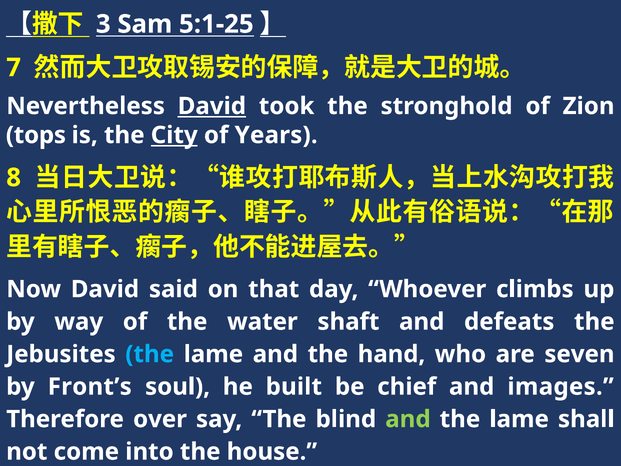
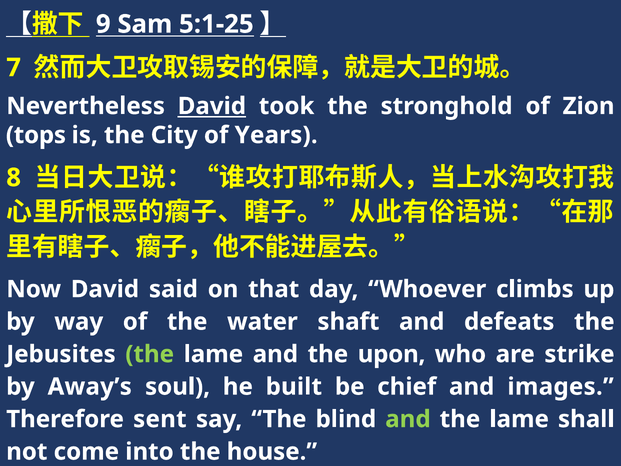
3: 3 -> 9
City underline: present -> none
the at (150, 354) colour: light blue -> light green
hand: hand -> upon
seven: seven -> strike
Front’s: Front’s -> Away’s
over: over -> sent
